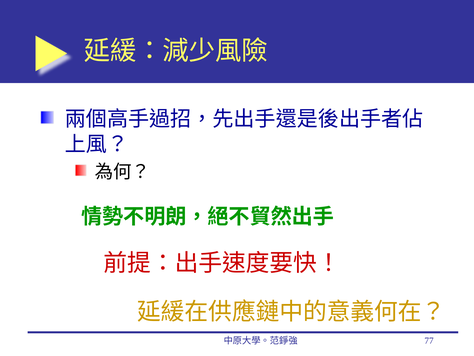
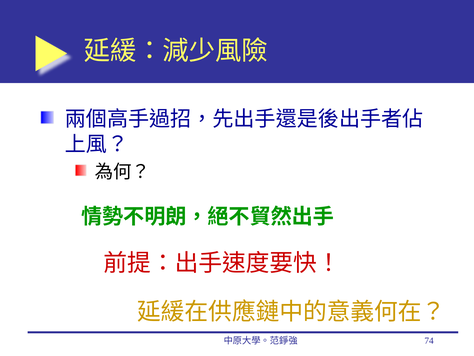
77: 77 -> 74
